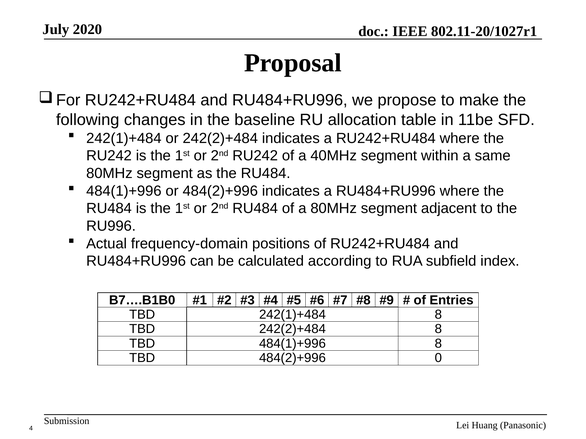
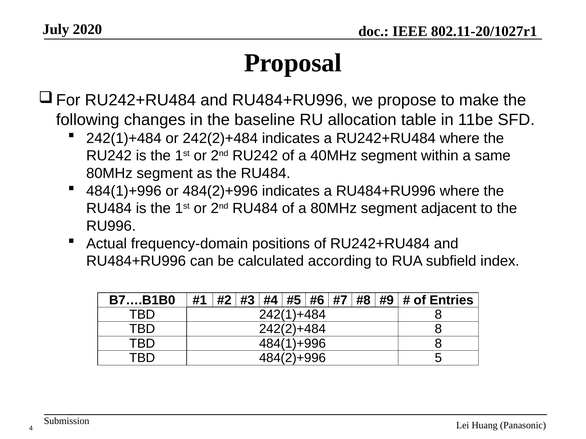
0: 0 -> 5
